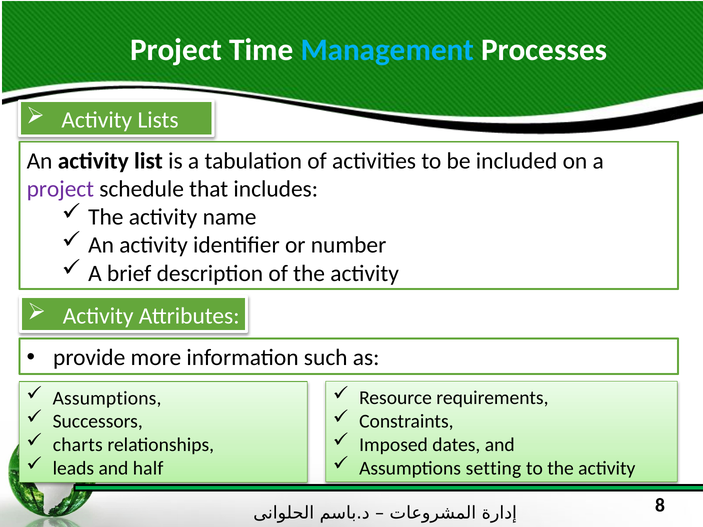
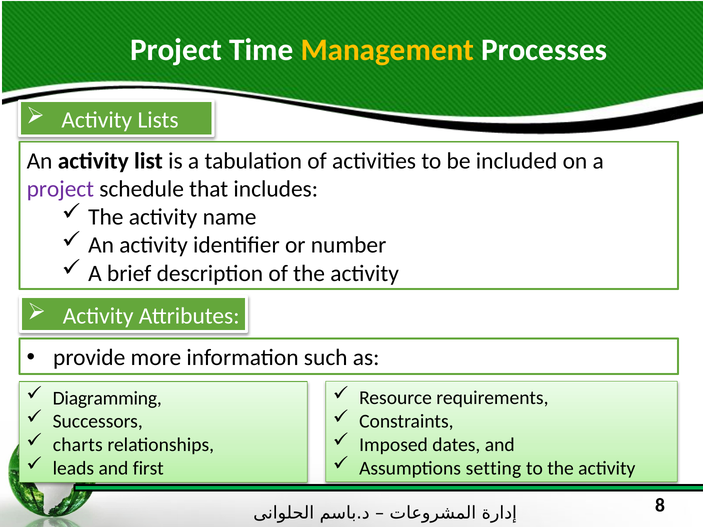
Management colour: light blue -> yellow
Assumptions at (107, 398): Assumptions -> Diagramming
half: half -> first
